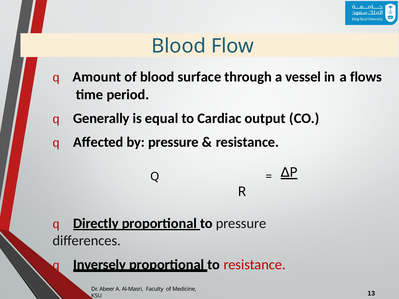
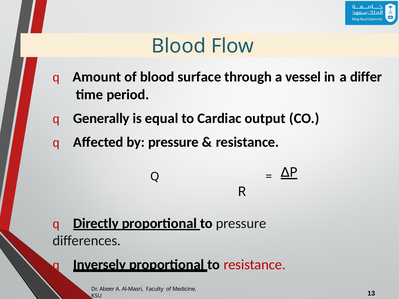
flows: flows -> differ
